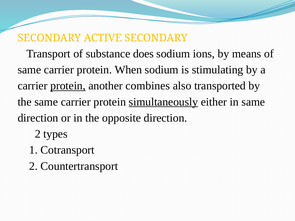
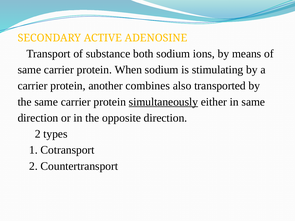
ACTIVE SECONDARY: SECONDARY -> ADENOSINE
does: does -> both
protein at (68, 86) underline: present -> none
